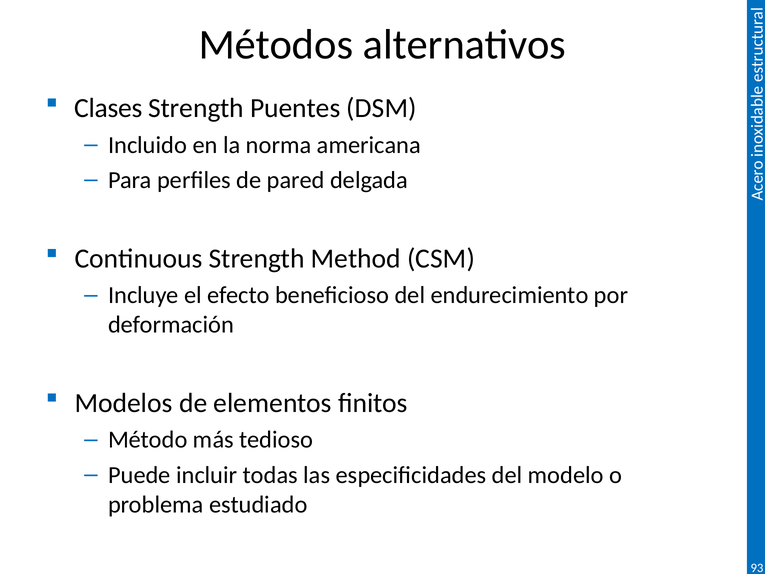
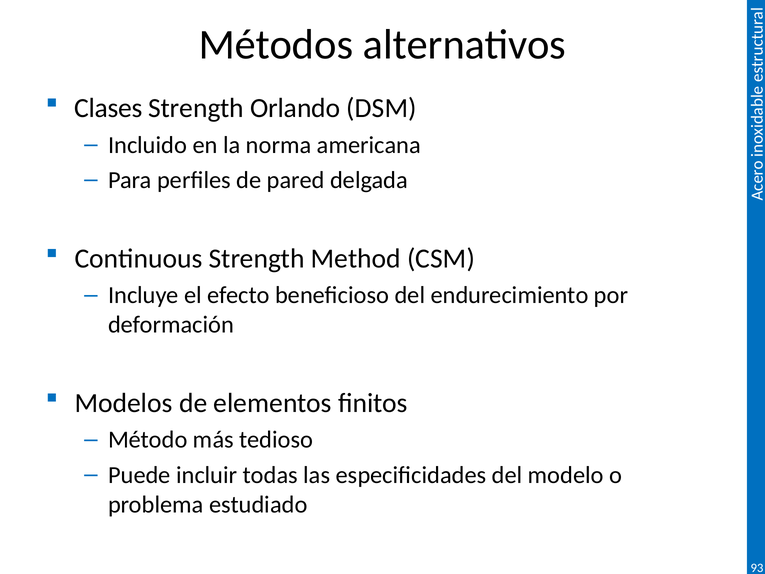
Puentes: Puentes -> Orlando
